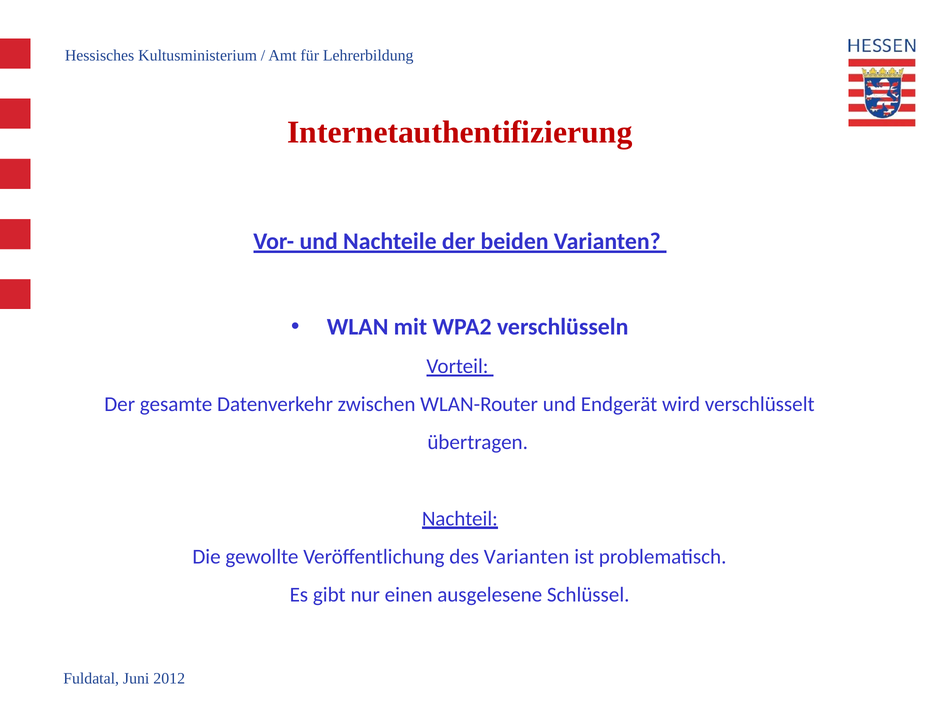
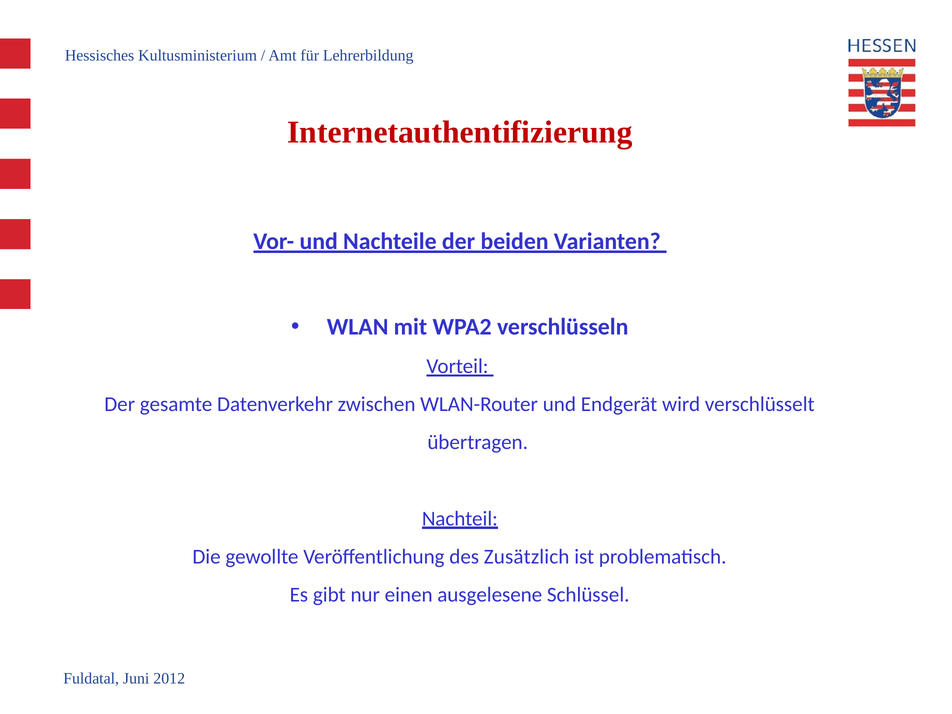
des Varianten: Varianten -> Zusätzlich
